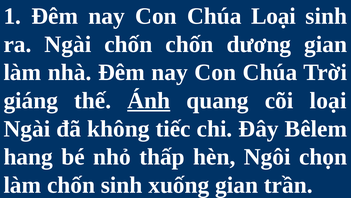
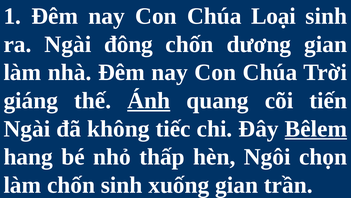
Ngài chốn: chốn -> đông
cõi loại: loại -> tiến
Bêlem underline: none -> present
